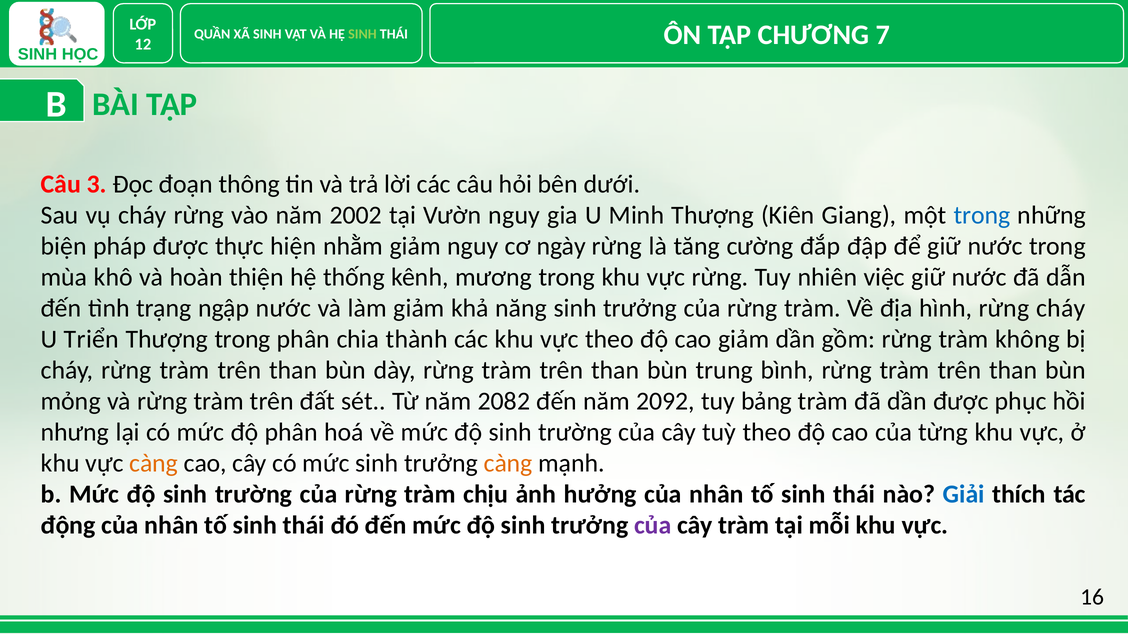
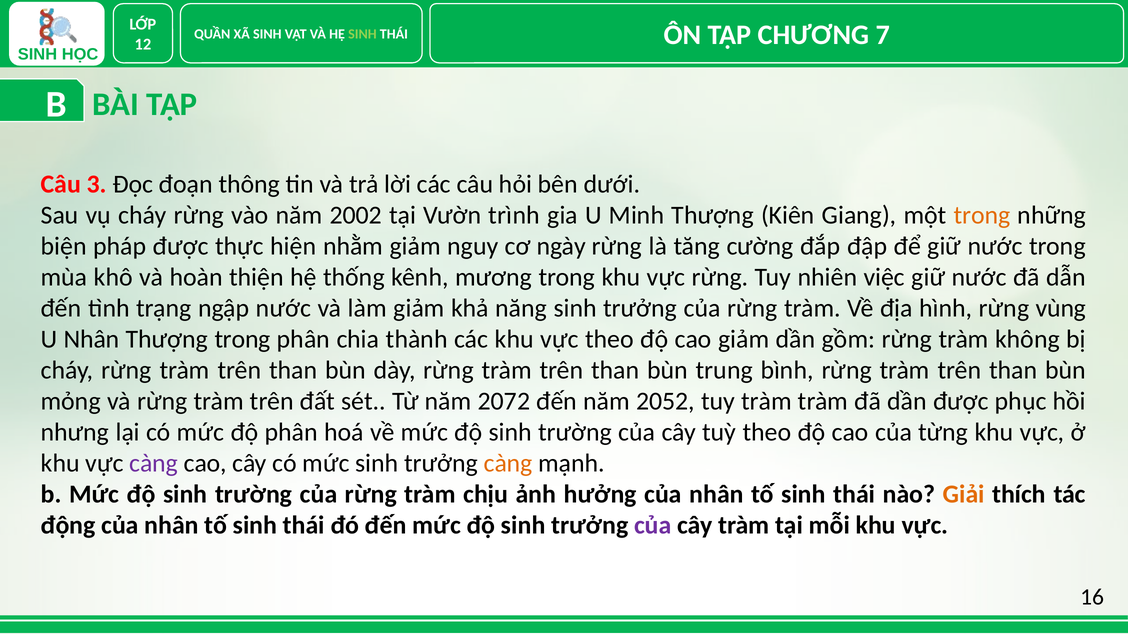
Vườn nguy: nguy -> trình
trong at (982, 215) colour: blue -> orange
rừng cháy: cháy -> vùng
U Triển: Triển -> Nhân
2082: 2082 -> 2072
2092: 2092 -> 2052
tuy bảng: bảng -> tràm
càng at (154, 463) colour: orange -> purple
Giải colour: blue -> orange
